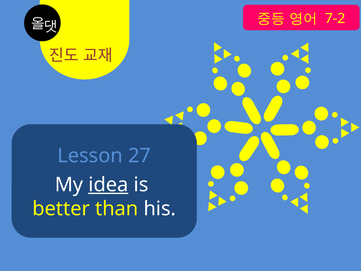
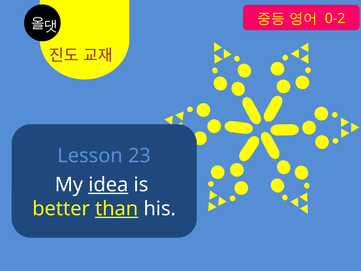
7-2: 7-2 -> 0-2
27: 27 -> 23
than underline: none -> present
